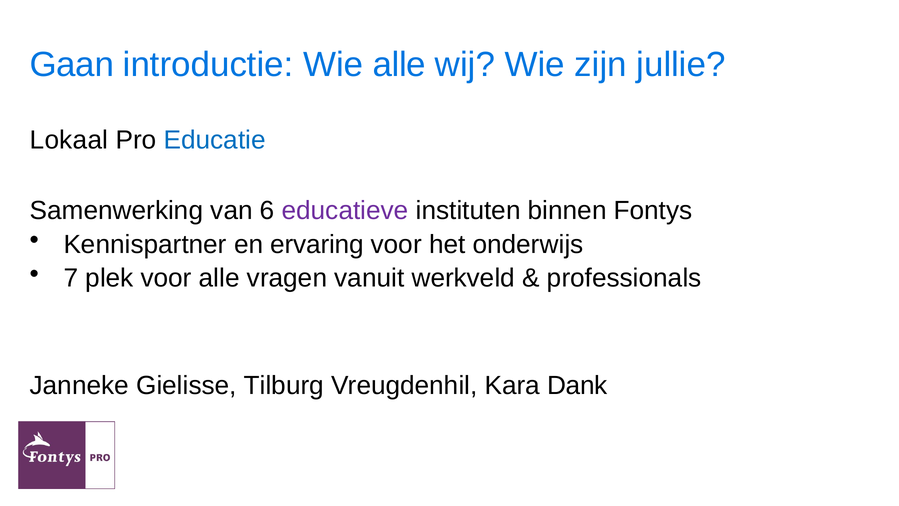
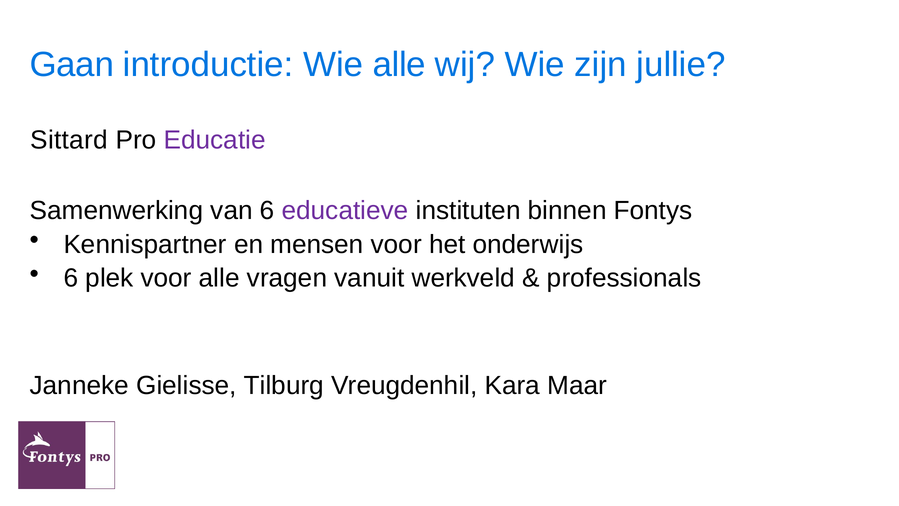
Lokaal: Lokaal -> Sittard
Educatie colour: blue -> purple
ervaring: ervaring -> mensen
7 at (71, 278): 7 -> 6
Dank: Dank -> Maar
